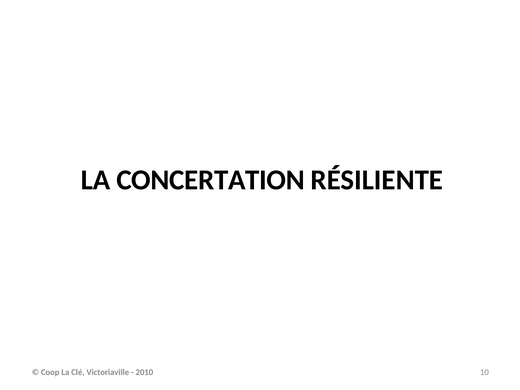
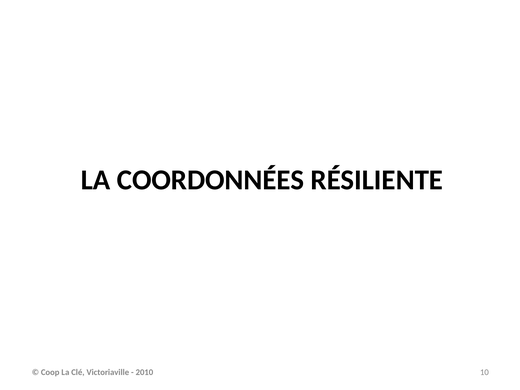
CONCERTATION: CONCERTATION -> COORDONNÉES
